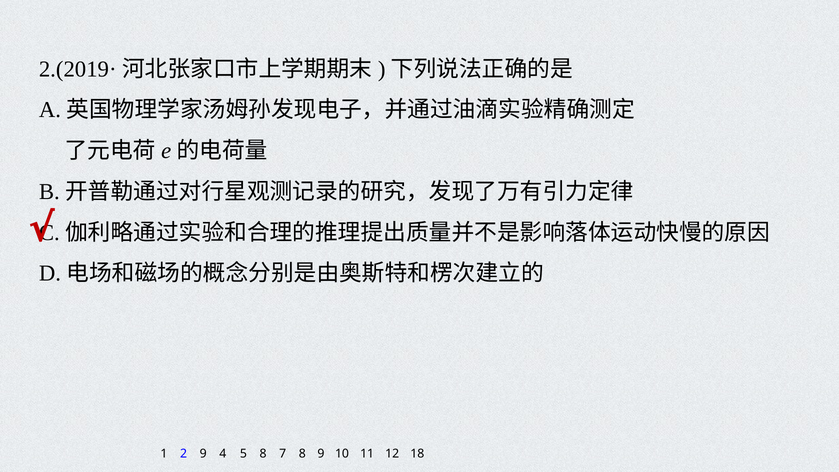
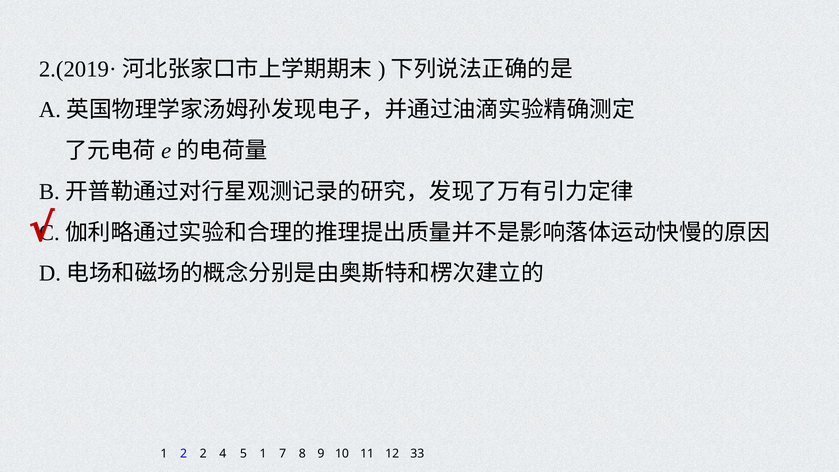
2 9: 9 -> 2
5 8: 8 -> 1
18: 18 -> 33
